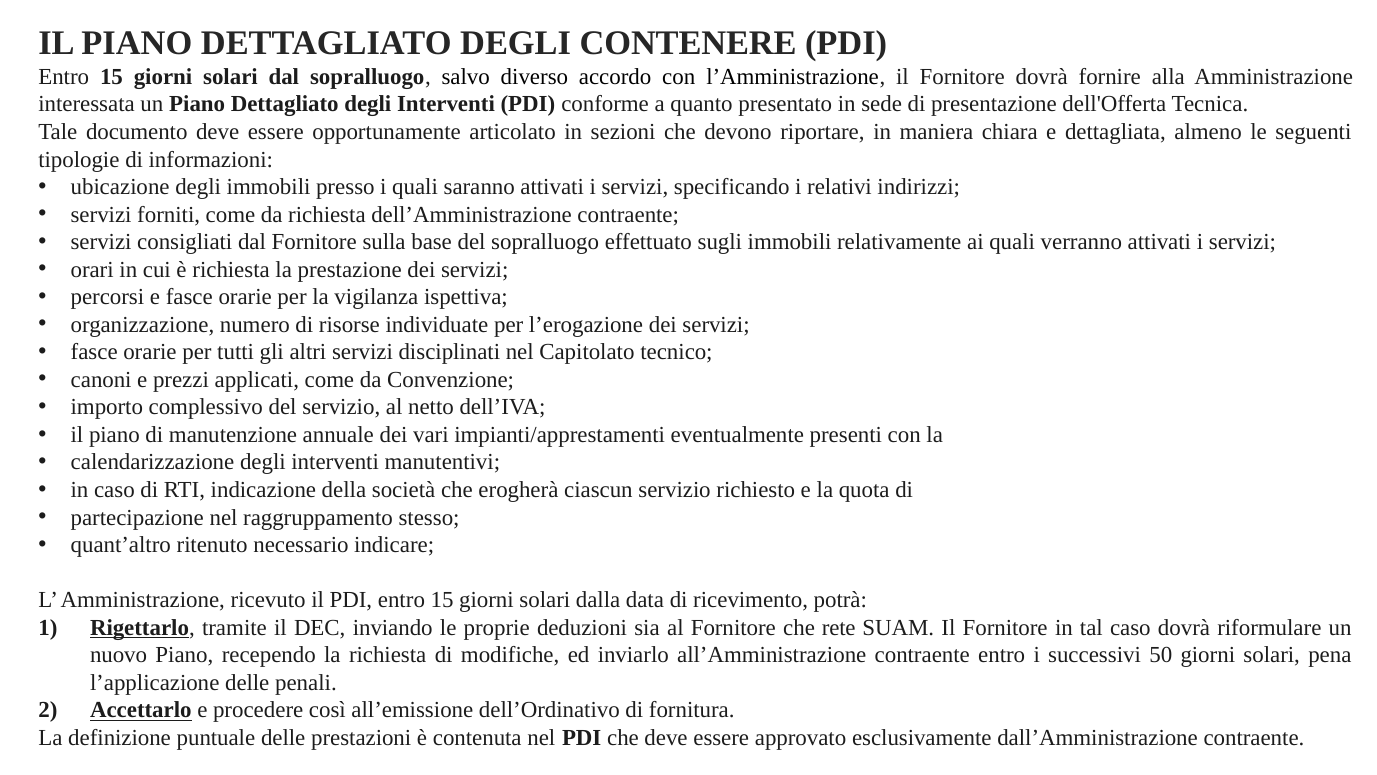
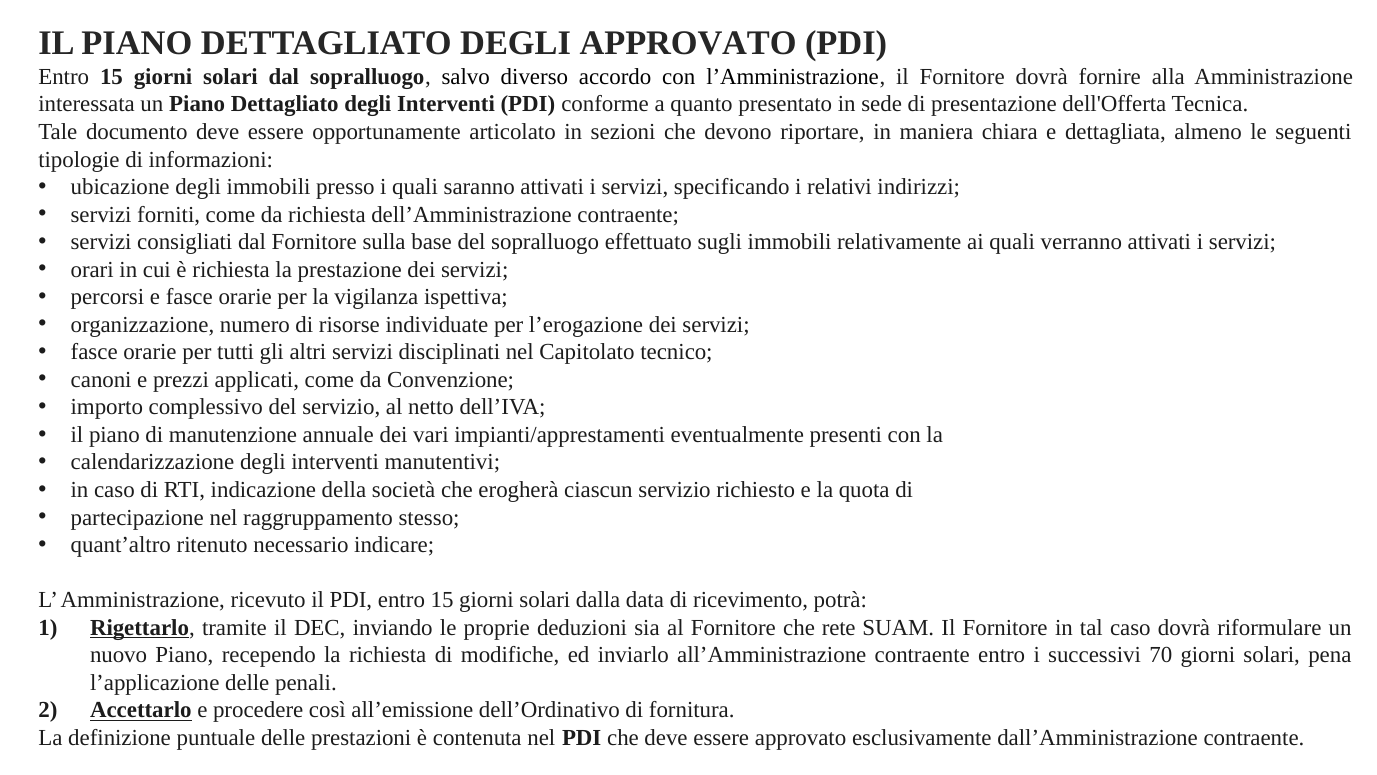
DEGLI CONTENERE: CONTENERE -> APPROVATO
50: 50 -> 70
